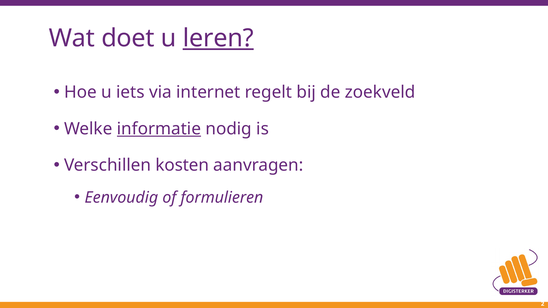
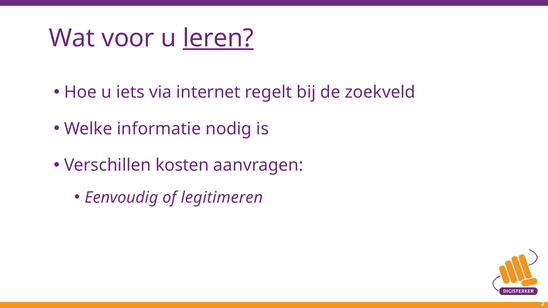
doet: doet -> voor
informatie underline: present -> none
formulieren: formulieren -> legitimeren
